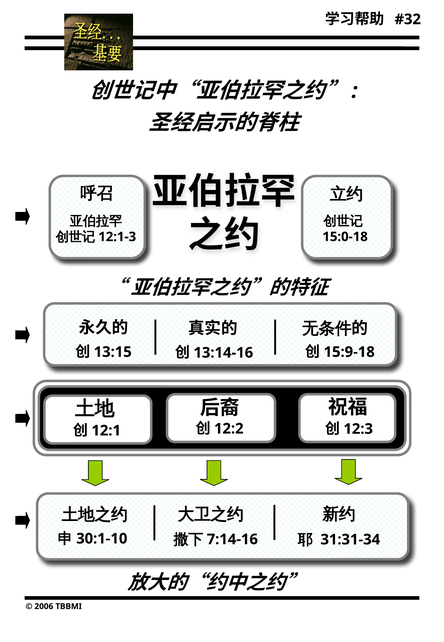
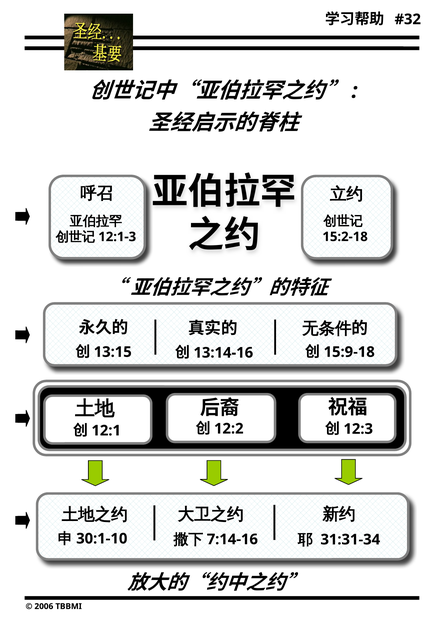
15:0-18: 15:0-18 -> 15:2-18
